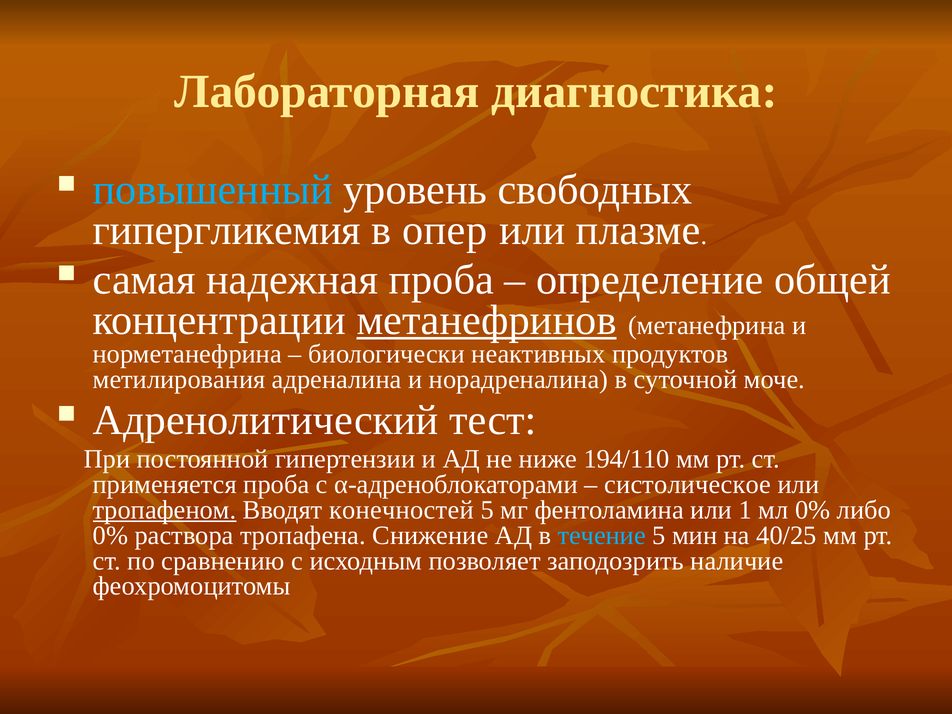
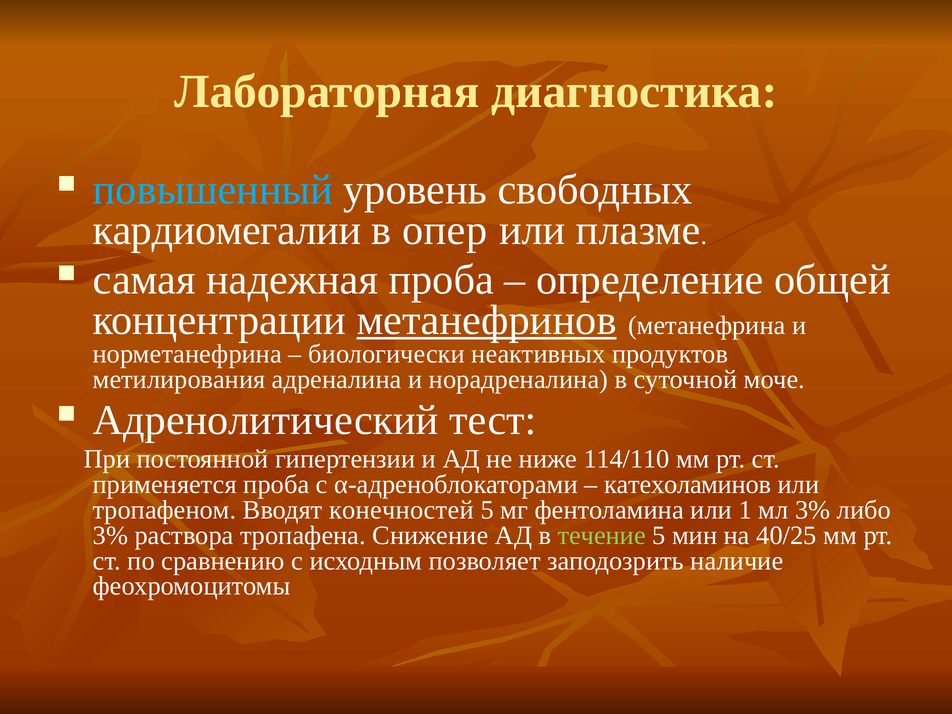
гипергликемия: гипергликемия -> кардиомегалии
194/110: 194/110 -> 114/110
систолическое: систолическое -> катехоламинов
тропафеном underline: present -> none
мл 0%: 0% -> 3%
0% at (110, 535): 0% -> 3%
течение colour: light blue -> light green
